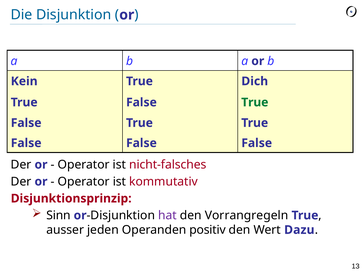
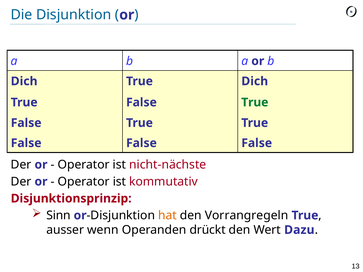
Kein at (24, 81): Kein -> Dich
nicht-falsches: nicht-falsches -> nicht-nächste
hat colour: purple -> orange
jeden: jeden -> wenn
positiv: positiv -> drückt
